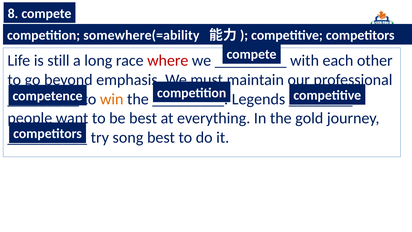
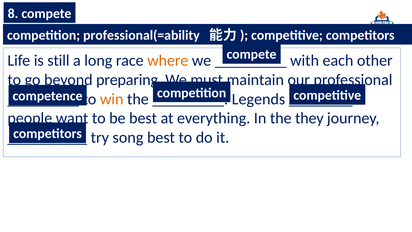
somewhere(=ability: somewhere(=ability -> professional(=ability
where colour: red -> orange
emphasis: emphasis -> preparing
gold: gold -> they
